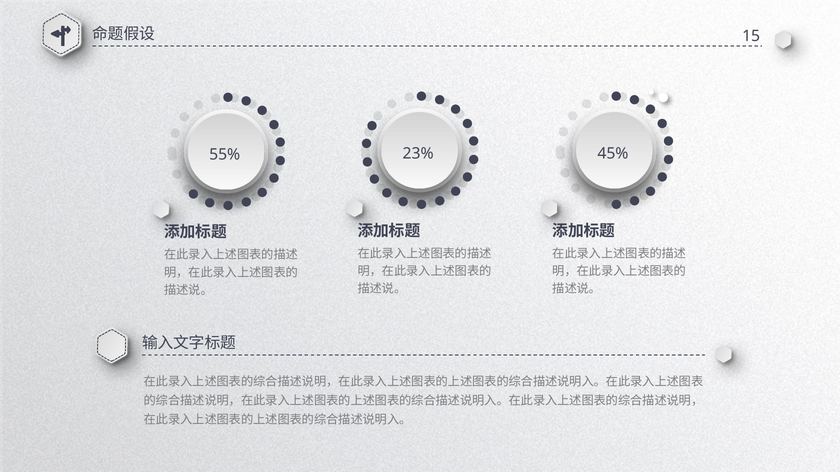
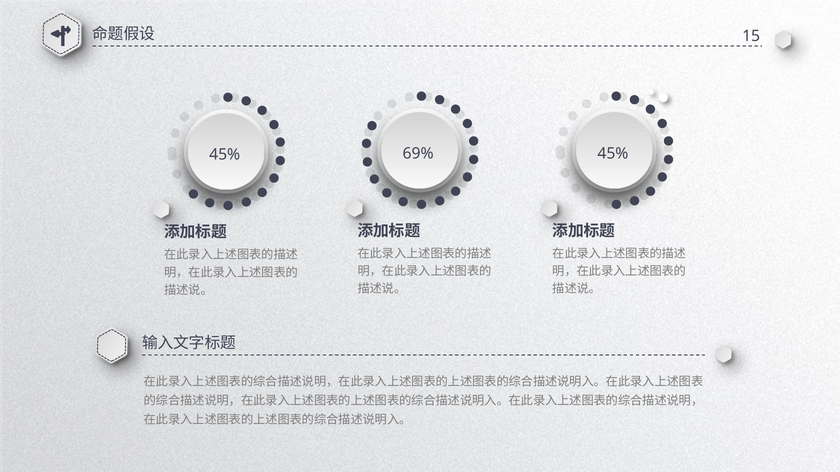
23%: 23% -> 69%
55% at (225, 155): 55% -> 45%
